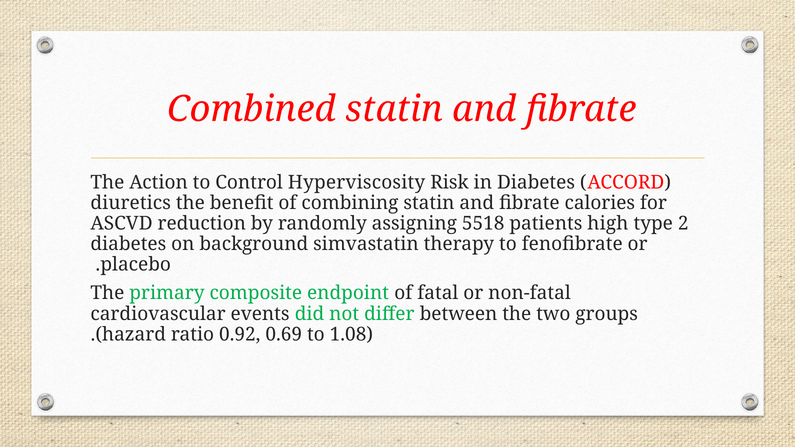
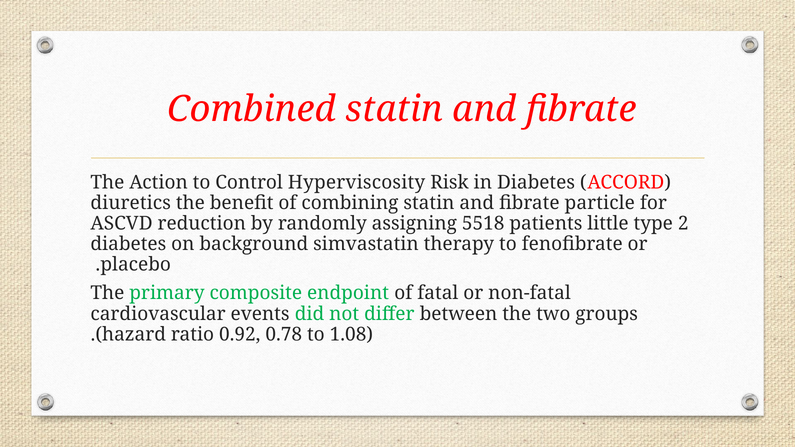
calories: calories -> particle
high: high -> little
0.69: 0.69 -> 0.78
